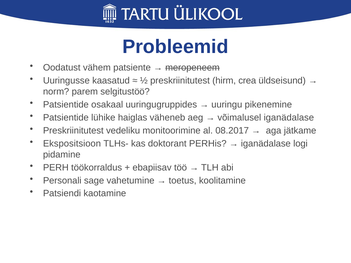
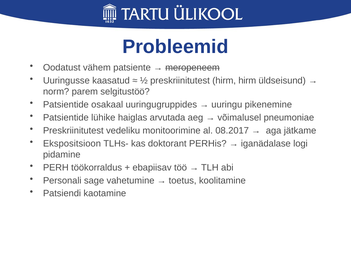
hirm crea: crea -> hirm
väheneb: väheneb -> arvutada
võimalusel iganädalase: iganädalase -> pneumoniae
